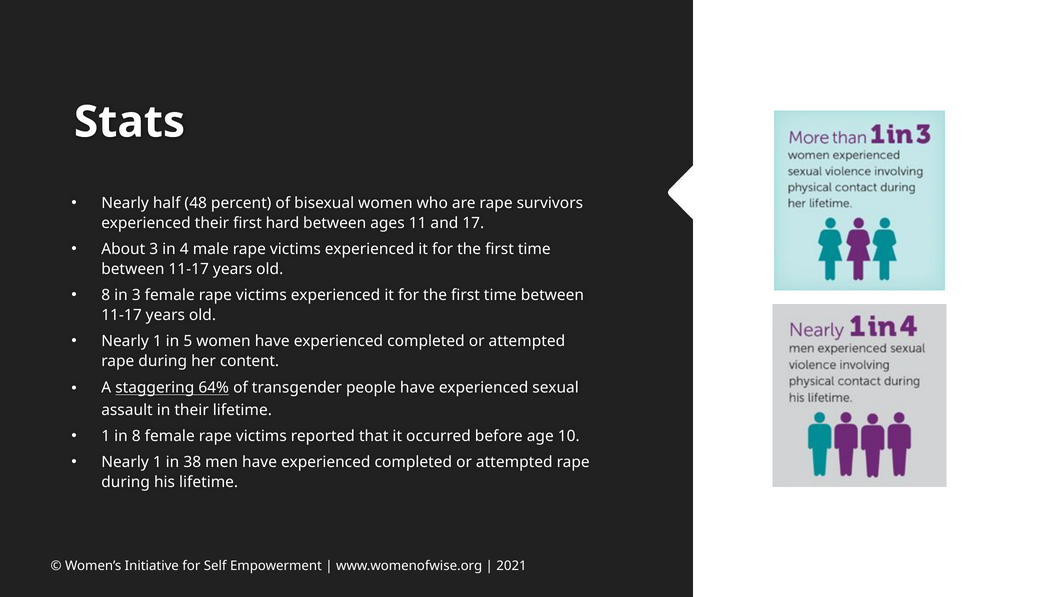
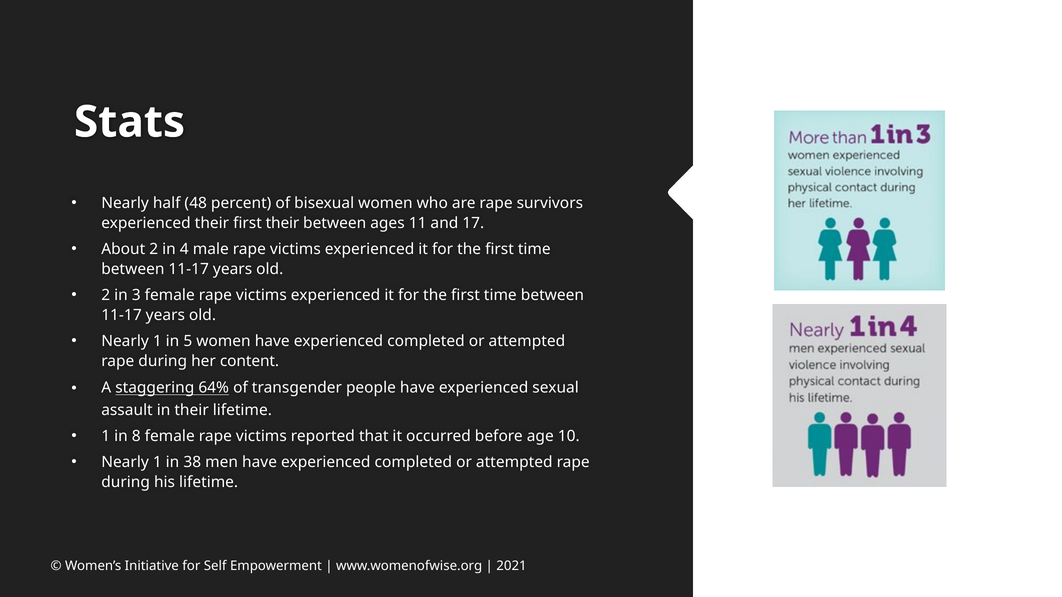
first hard: hard -> their
About 3: 3 -> 2
8 at (106, 295): 8 -> 2
